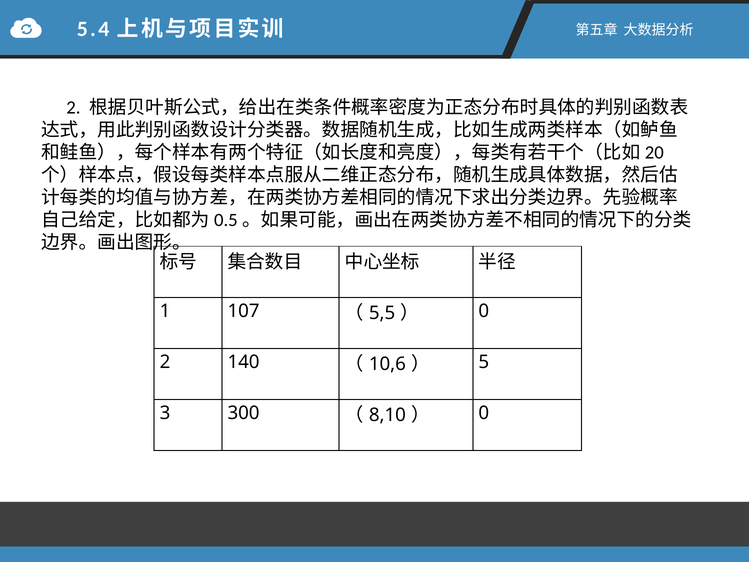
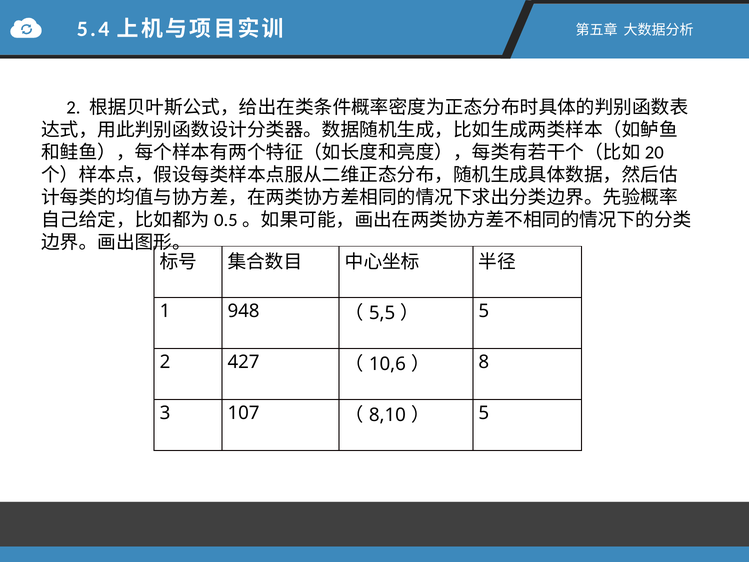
107: 107 -> 948
0 at (484, 311): 0 -> 5
140: 140 -> 427
5: 5 -> 8
300: 300 -> 107
0 at (484, 413): 0 -> 5
